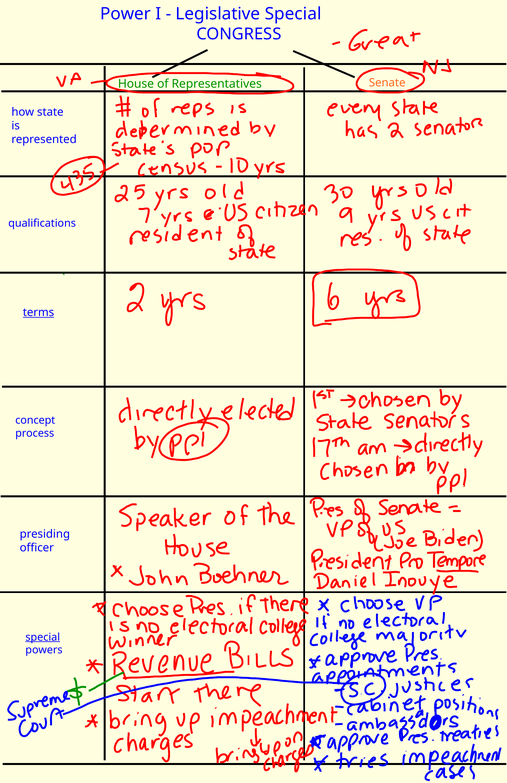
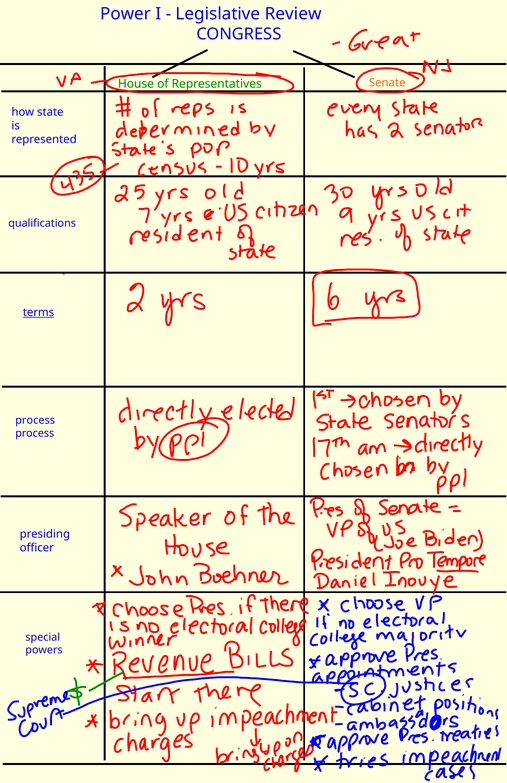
Legislative Special: Special -> Review
concept at (35, 420): concept -> process
special at (43, 637) underline: present -> none
